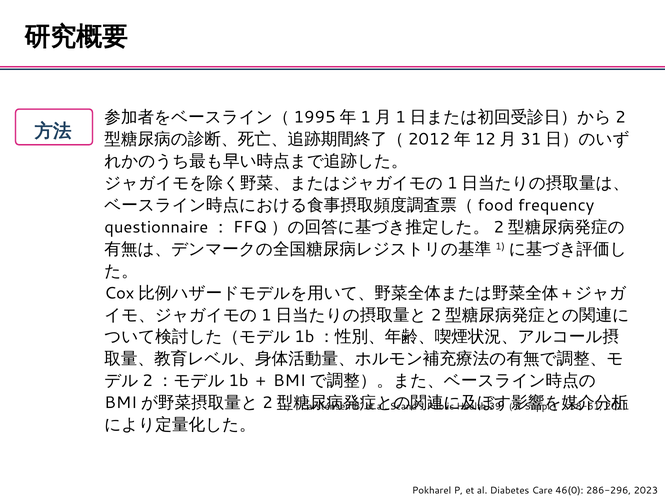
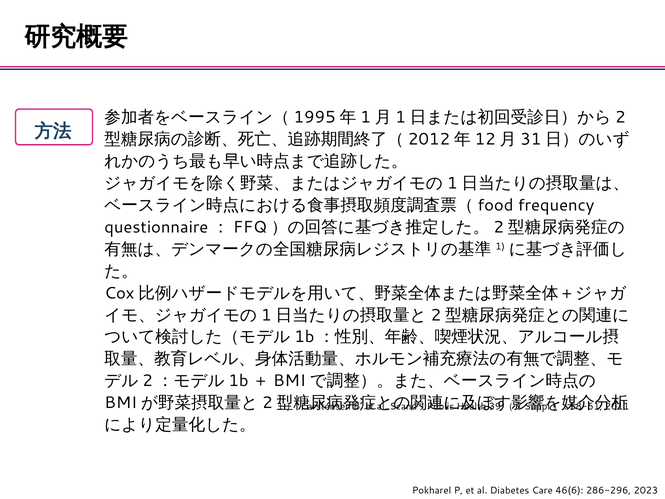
46(0: 46(0 -> 46(6
